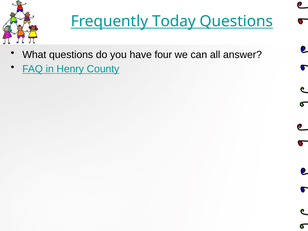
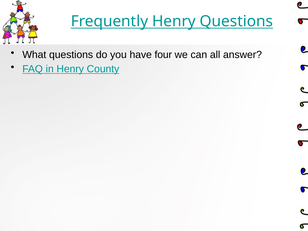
Frequently Today: Today -> Henry
